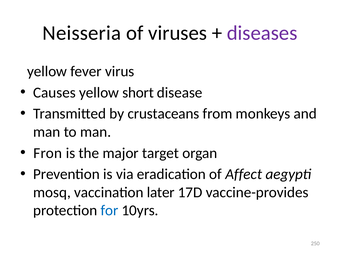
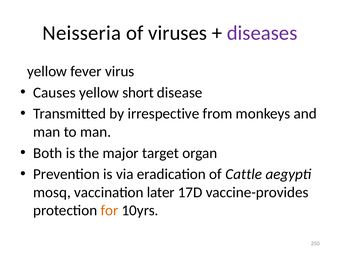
crustaceans: crustaceans -> irrespective
Fron: Fron -> Both
Affect: Affect -> Cattle
for colour: blue -> orange
